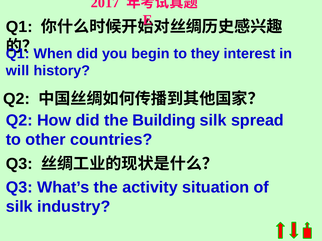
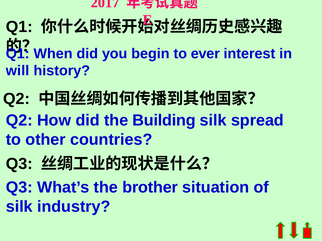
they: they -> ever
activity: activity -> brother
